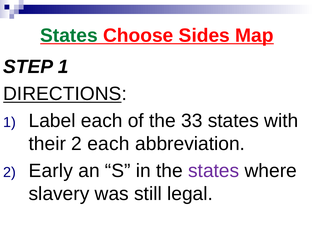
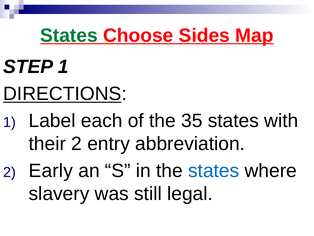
33: 33 -> 35
2 each: each -> entry
states at (214, 170) colour: purple -> blue
